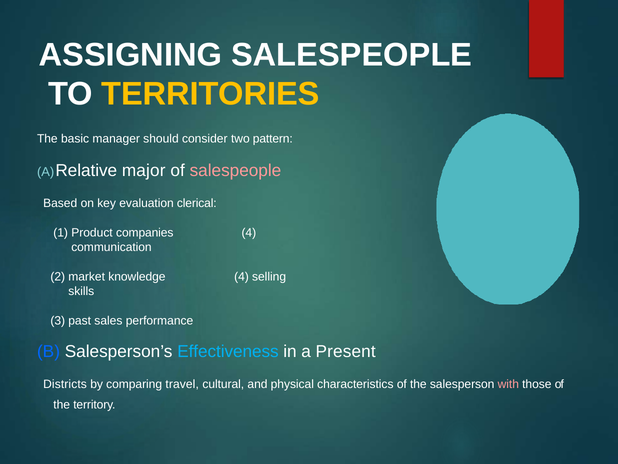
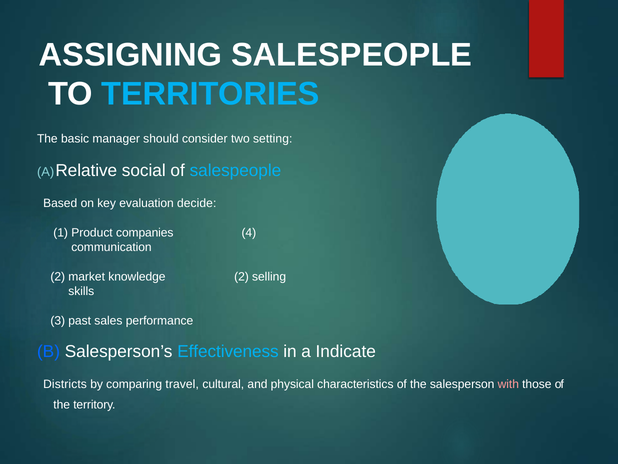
TERRITORIES colour: yellow -> light blue
pattern: pattern -> setting
major: major -> social
salespeople at (235, 171) colour: pink -> light blue
clerical: clerical -> decide
knowledge 4: 4 -> 2
Present: Present -> Indicate
